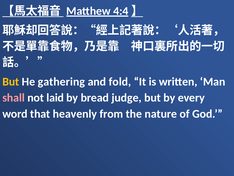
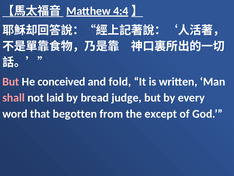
But at (11, 81) colour: yellow -> pink
gathering: gathering -> conceived
heavenly: heavenly -> begotten
nature: nature -> except
